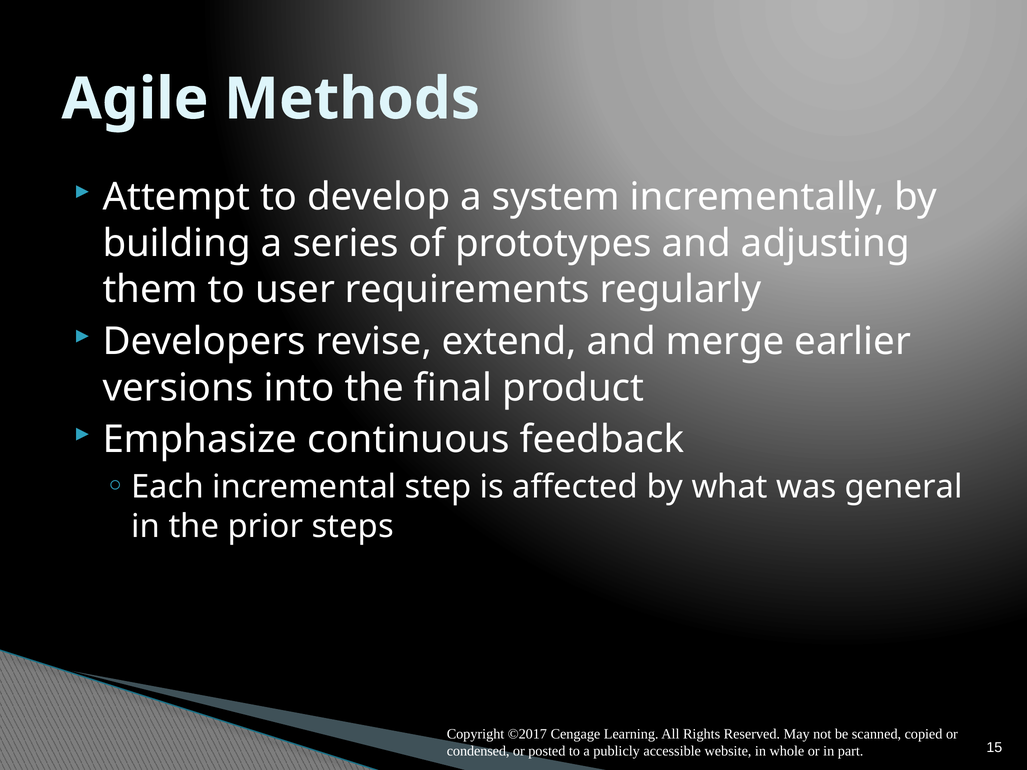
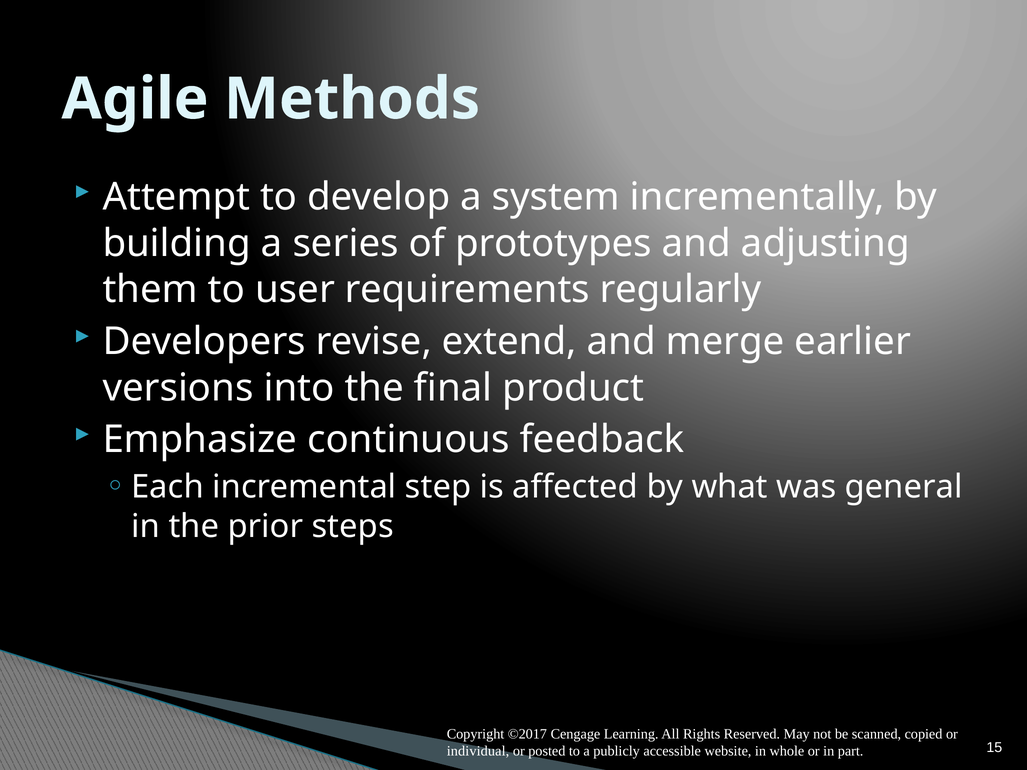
condensed: condensed -> individual
